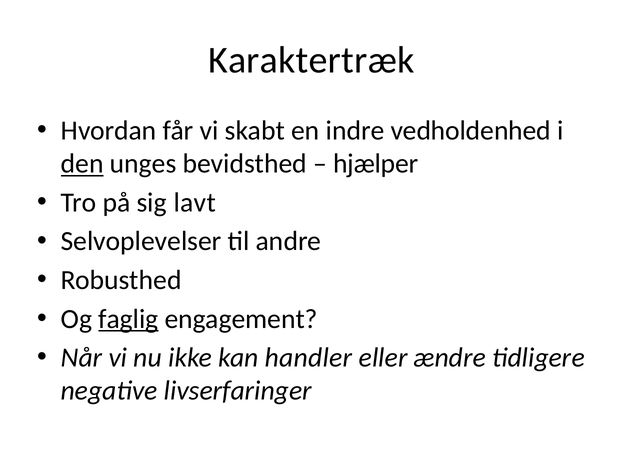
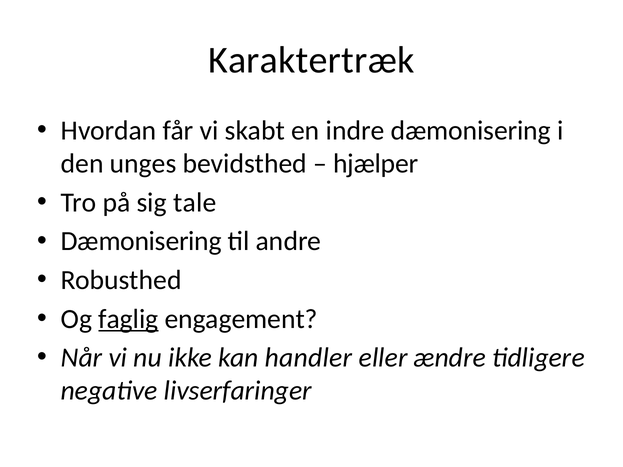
indre vedholdenhed: vedholdenhed -> dæmonisering
den underline: present -> none
lavt: lavt -> tale
Selvoplevelser at (141, 241): Selvoplevelser -> Dæmonisering
